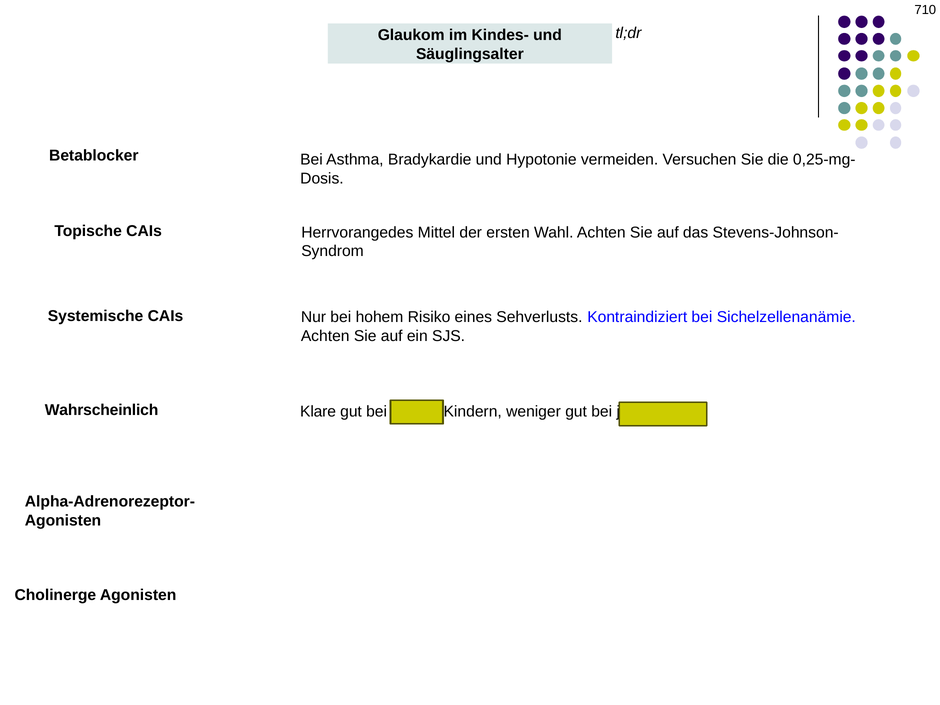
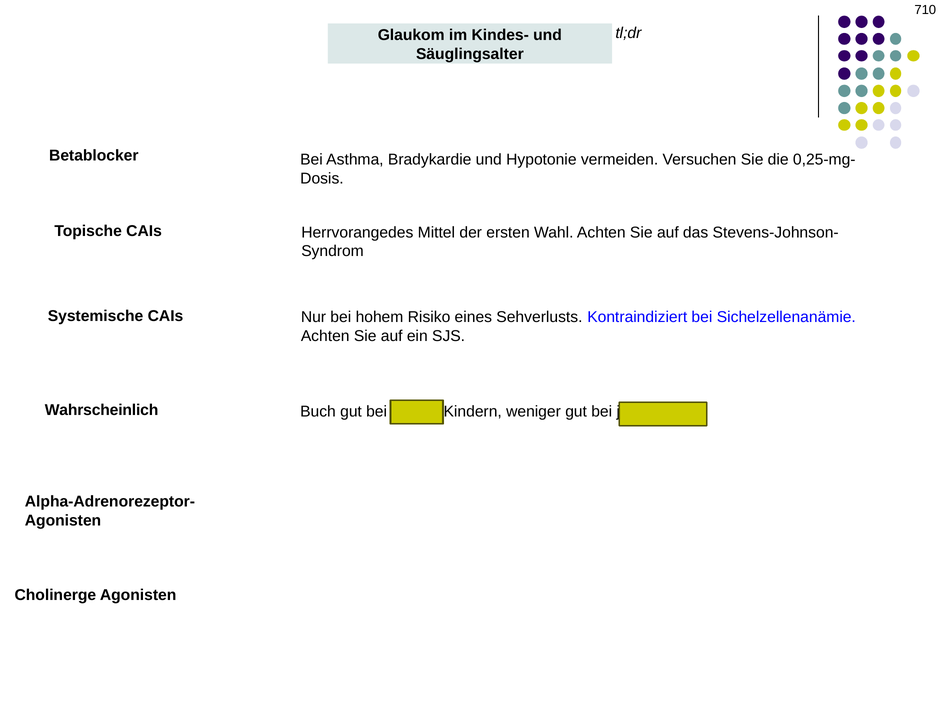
Klare: Klare -> Buch
